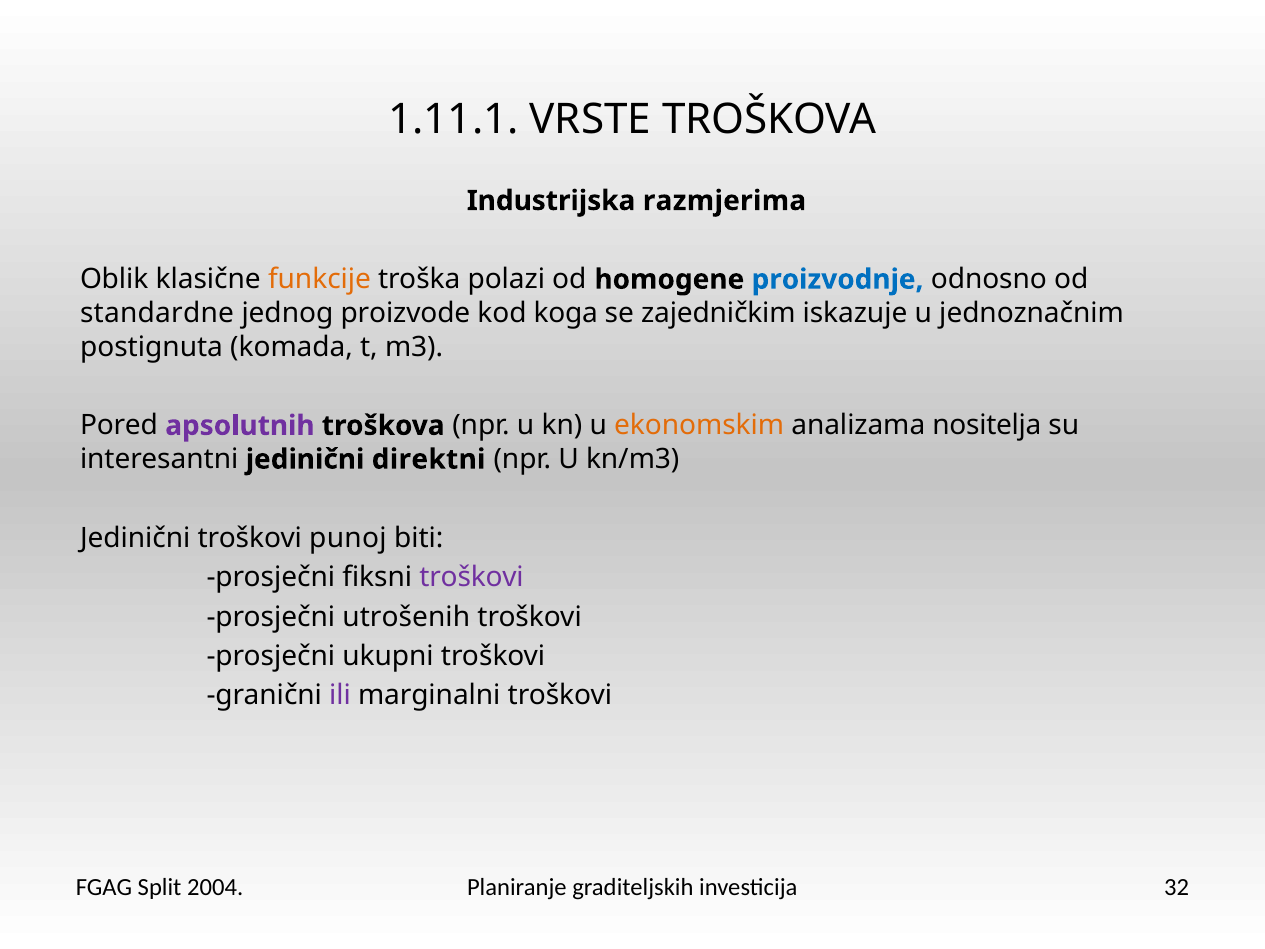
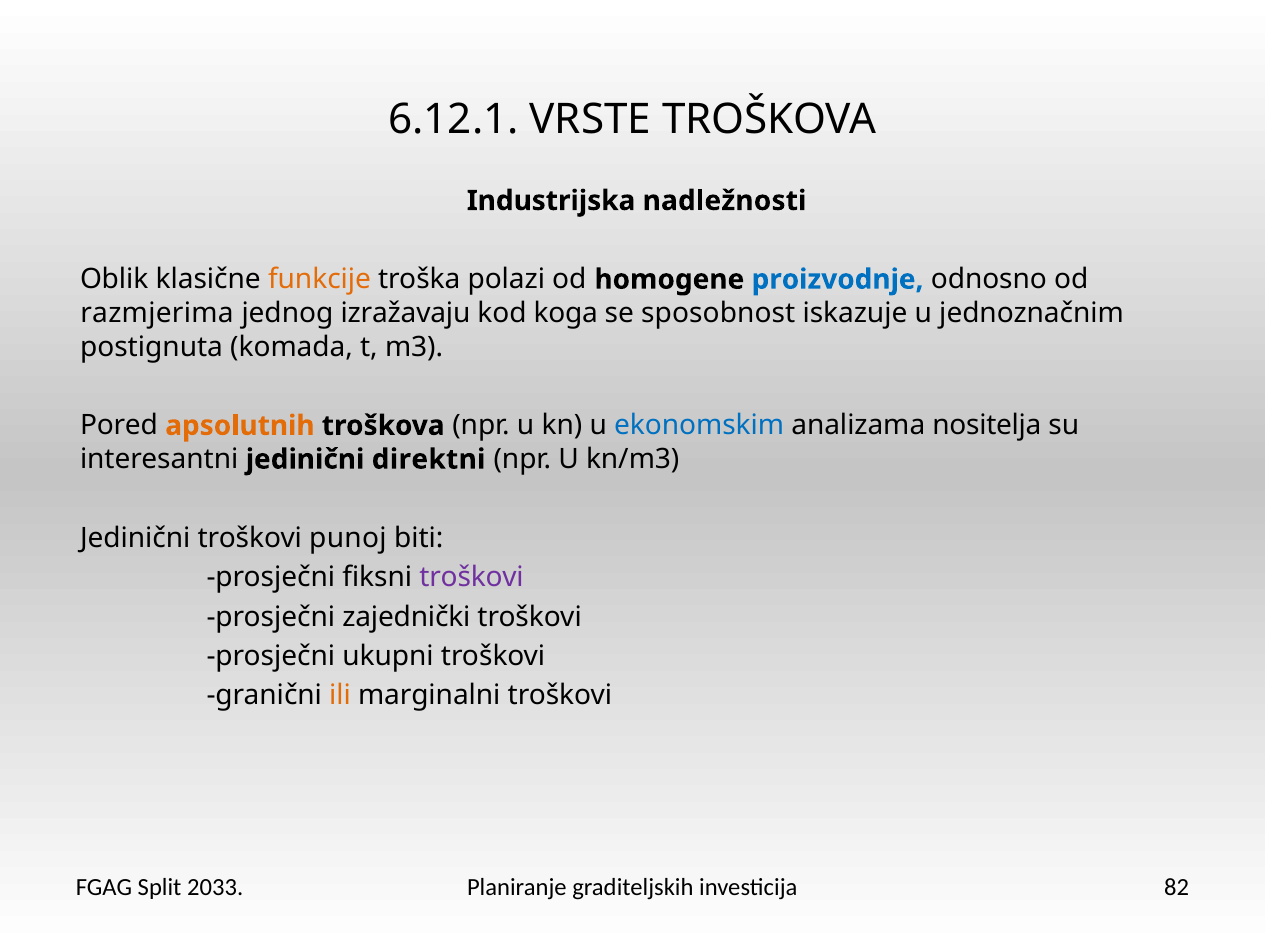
1.11.1: 1.11.1 -> 6.12.1
razmjerima: razmjerima -> nadležnosti
standardne: standardne -> razmjerima
proizvode: proizvode -> izražavaju
zajedničkim: zajedničkim -> sposobnost
apsolutnih colour: purple -> orange
ekonomskim colour: orange -> blue
utrošenih: utrošenih -> zajednički
ili colour: purple -> orange
2004: 2004 -> 2033
32: 32 -> 82
